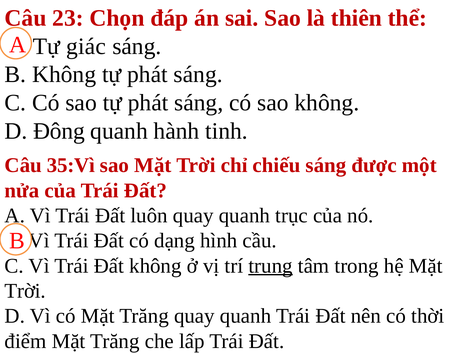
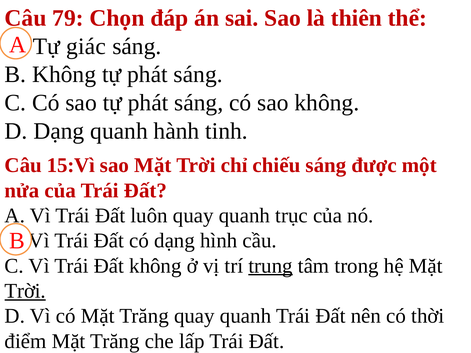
23: 23 -> 79
D Đông: Đông -> Dạng
35:Vì: 35:Vì -> 15:Vì
Trời at (25, 291) underline: none -> present
